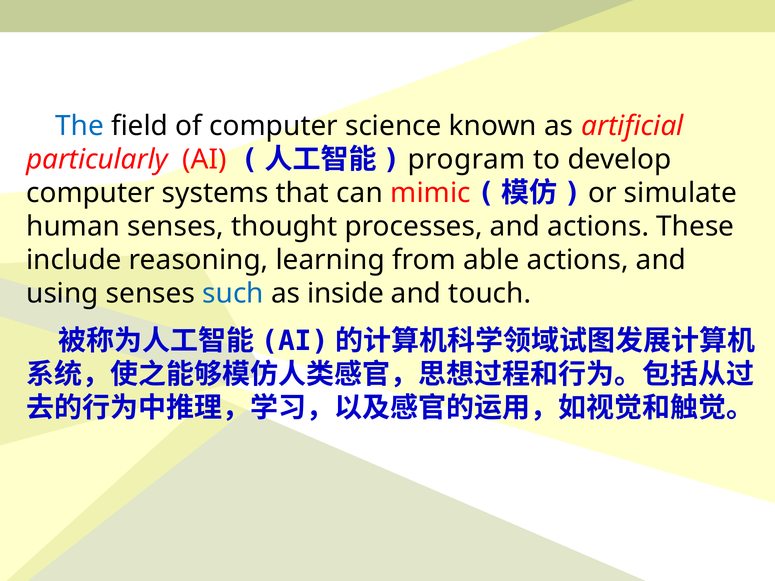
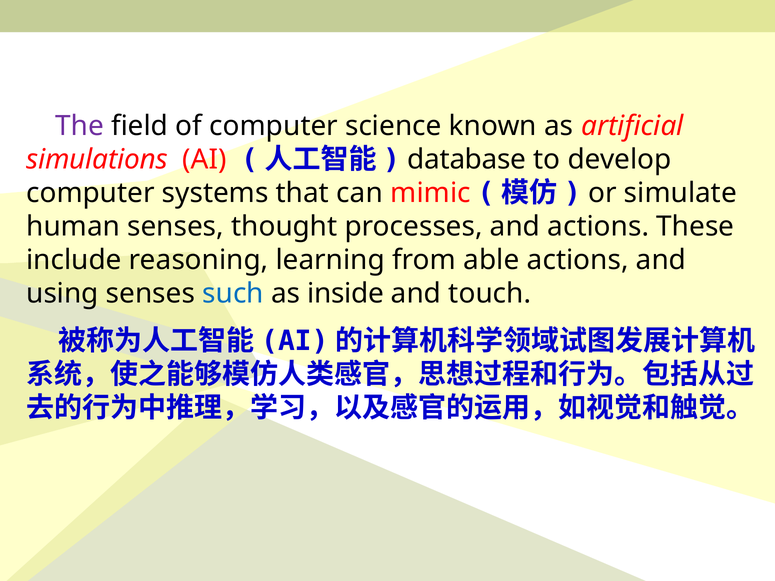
The colour: blue -> purple
particularly: particularly -> simulations
program: program -> database
